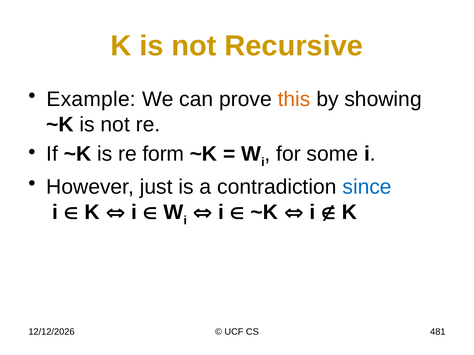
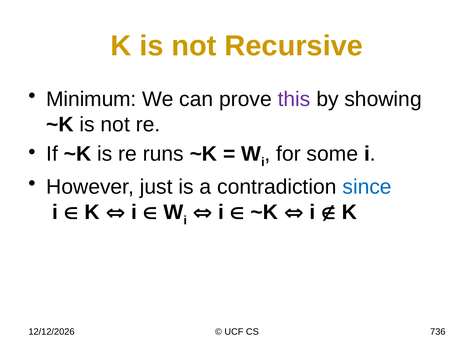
Example: Example -> Minimum
this colour: orange -> purple
form: form -> runs
481: 481 -> 736
